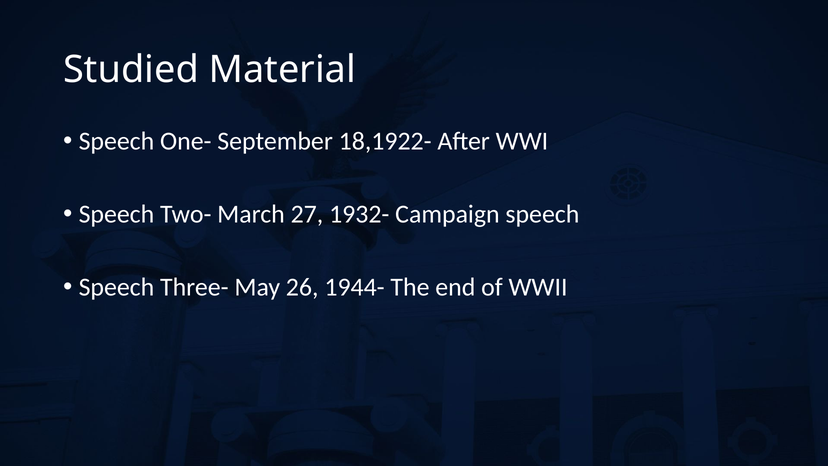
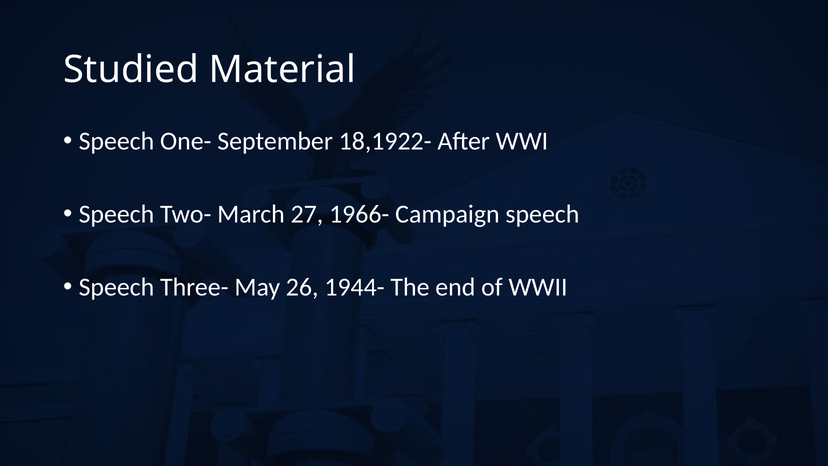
1932-: 1932- -> 1966-
